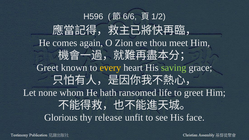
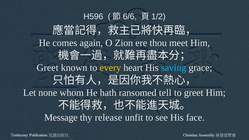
saving colour: light green -> light blue
life: life -> tell
Glorious: Glorious -> Message
